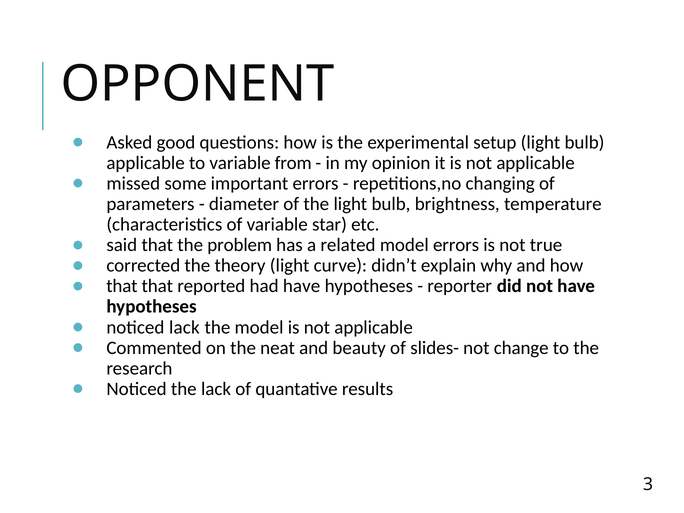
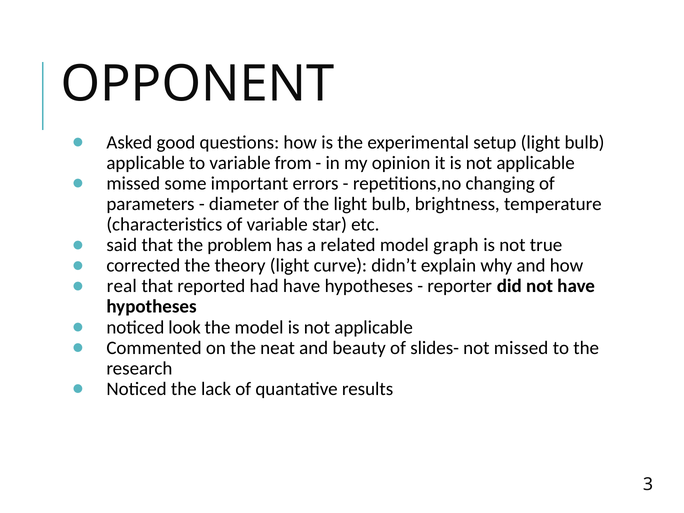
model errors: errors -> graph
that at (122, 286): that -> real
noticed lack: lack -> look
not change: change -> missed
